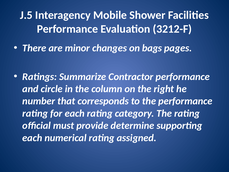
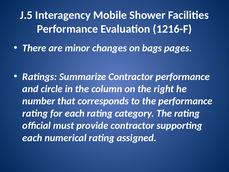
3212-F: 3212-F -> 1216-F
provide determine: determine -> contractor
